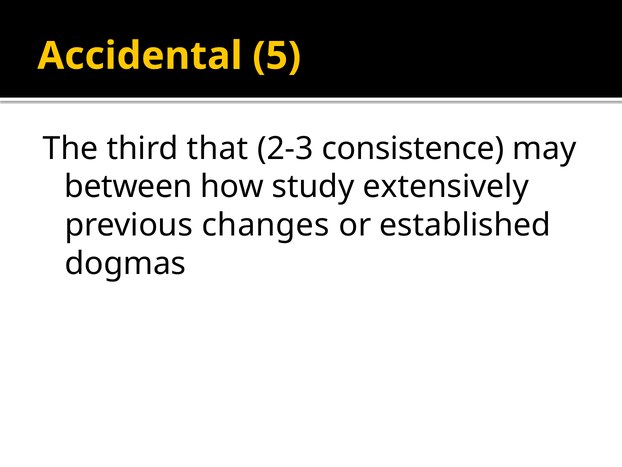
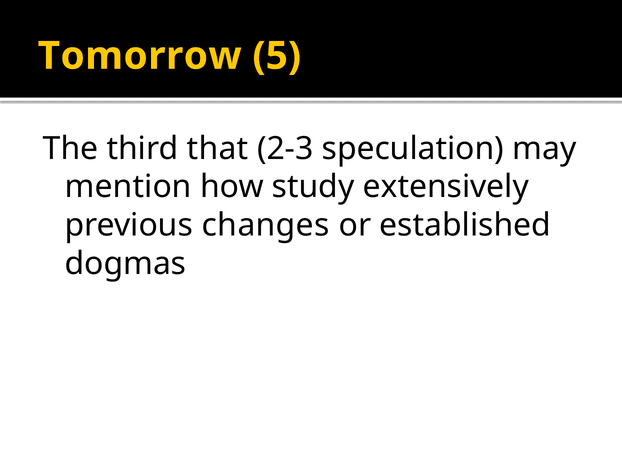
Accidental: Accidental -> Tomorrow
consistence: consistence -> speculation
between: between -> mention
